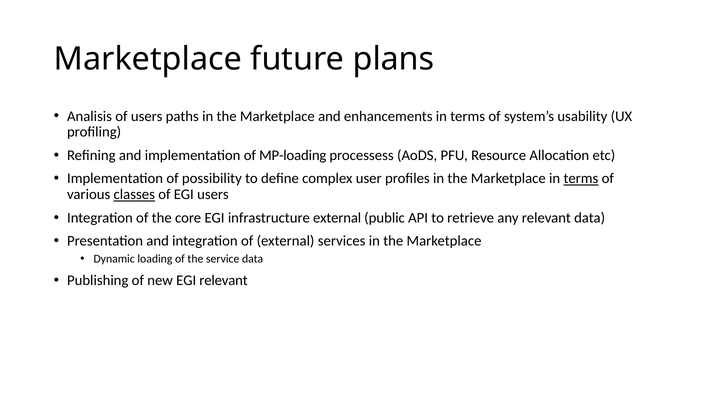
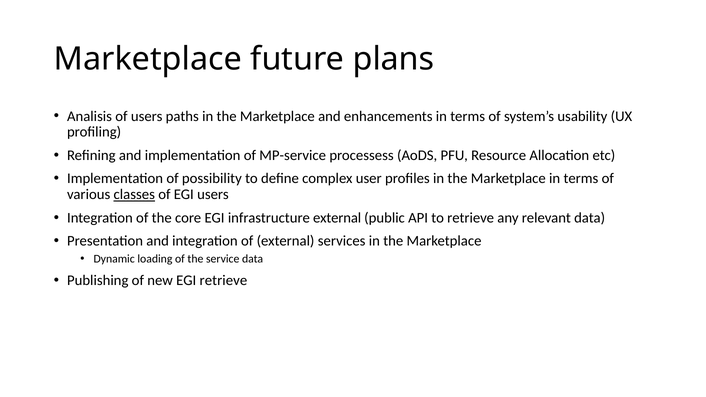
MP-loading: MP-loading -> MP-service
terms at (581, 179) underline: present -> none
EGI relevant: relevant -> retrieve
